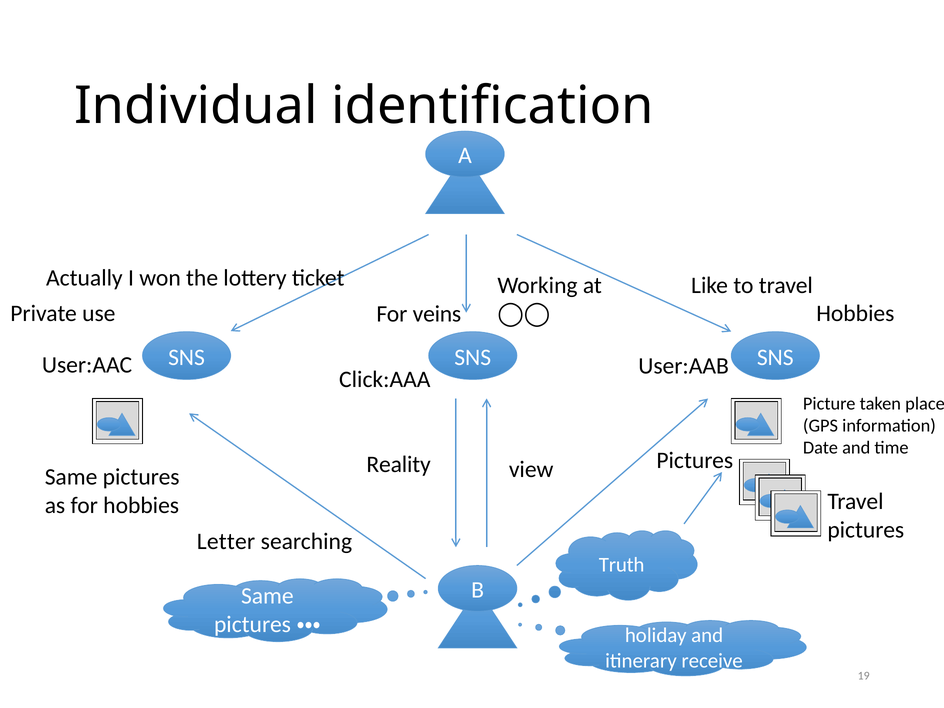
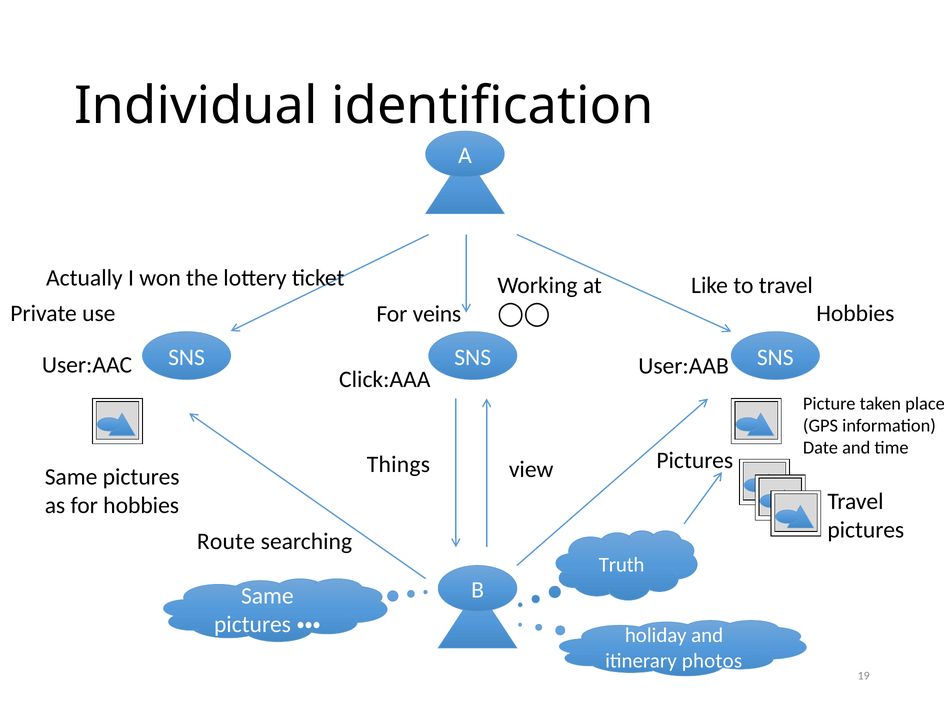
Reality: Reality -> Things
Letter: Letter -> Route
receive: receive -> photos
